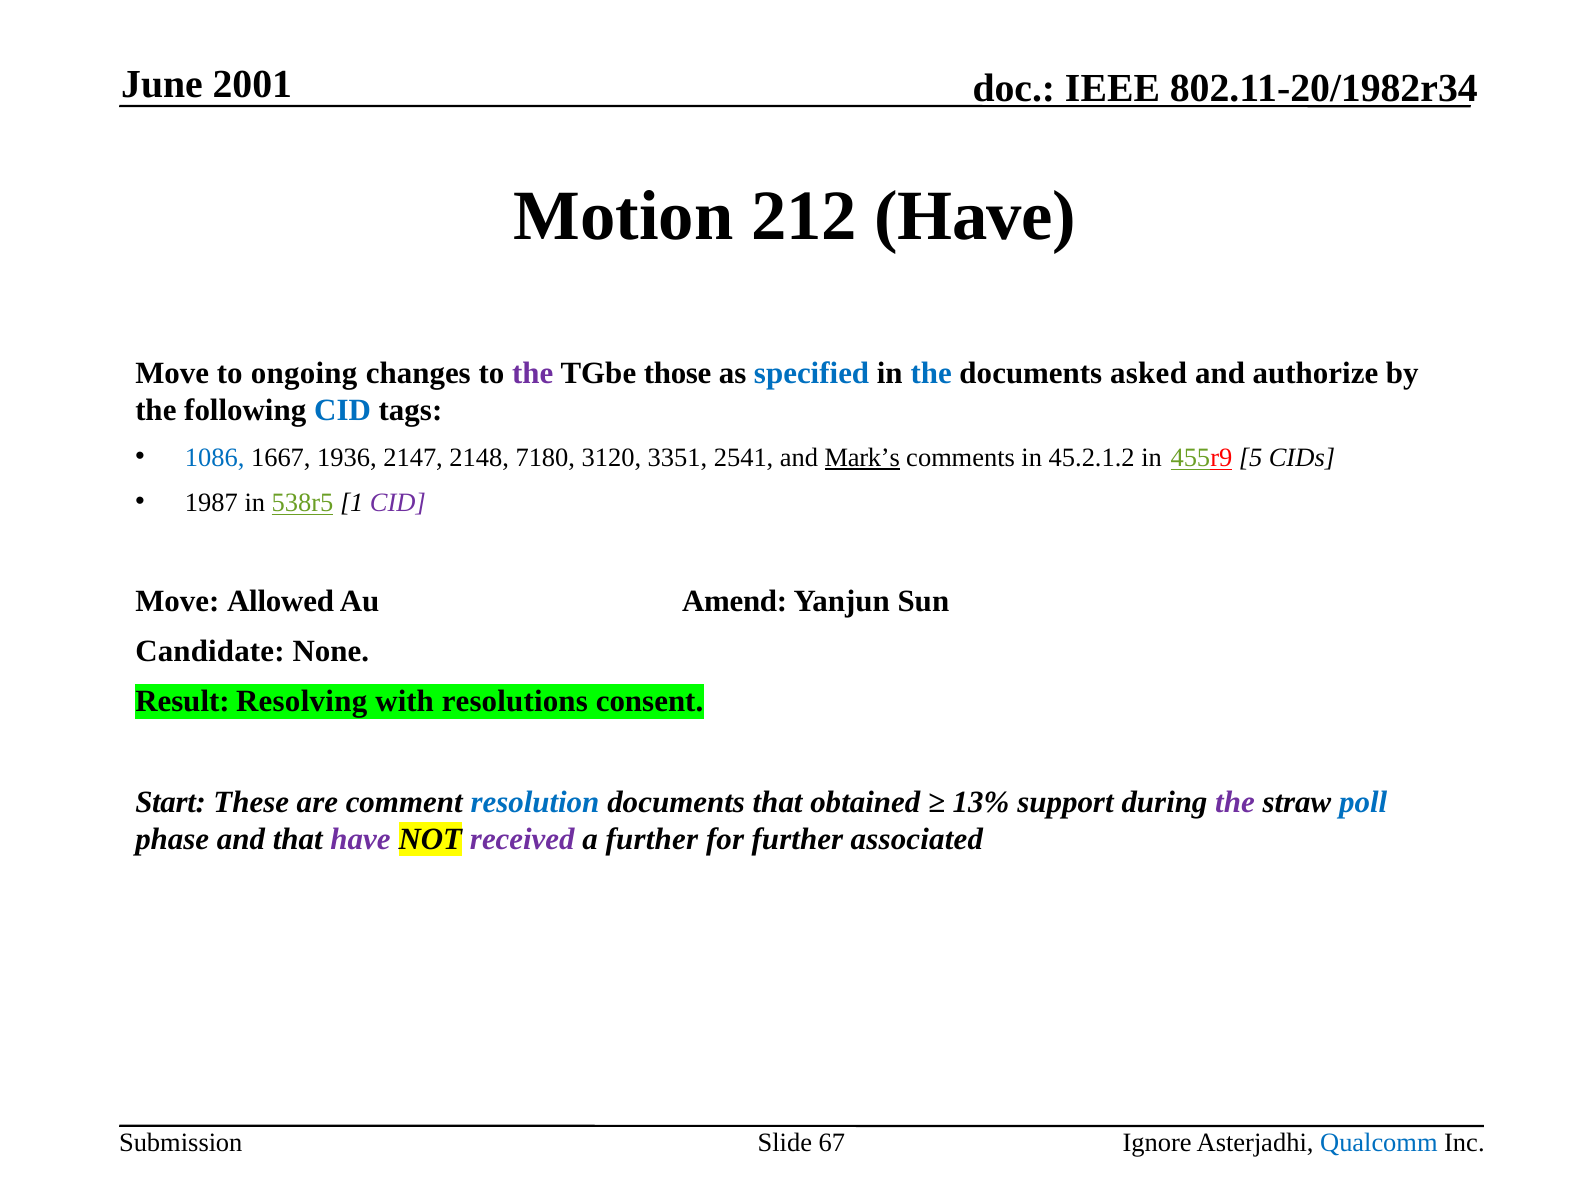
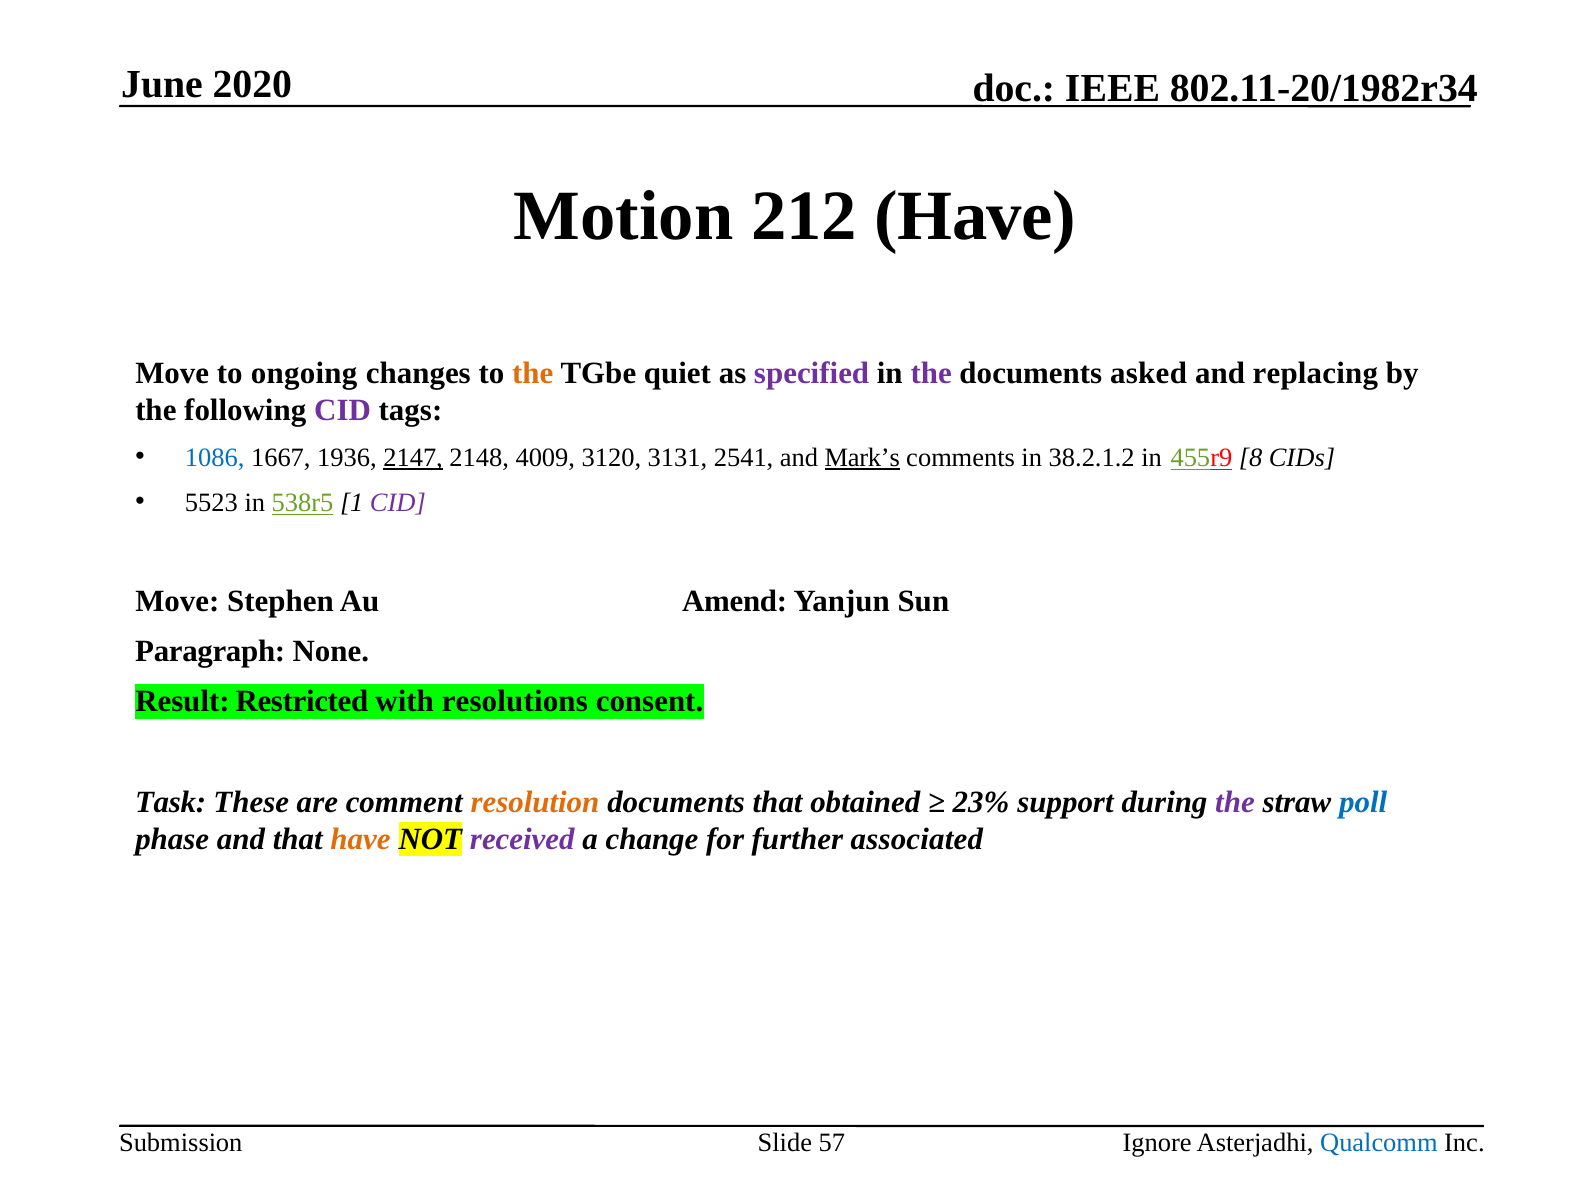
2001: 2001 -> 2020
the at (533, 373) colour: purple -> orange
those: those -> quiet
specified colour: blue -> purple
the at (931, 373) colour: blue -> purple
authorize: authorize -> replacing
CID at (343, 410) colour: blue -> purple
2147 underline: none -> present
7180: 7180 -> 4009
3351: 3351 -> 3131
45.2.1.2: 45.2.1.2 -> 38.2.1.2
5: 5 -> 8
1987: 1987 -> 5523
Allowed: Allowed -> Stephen
Candidate: Candidate -> Paragraph
Resolving: Resolving -> Restricted
Start: Start -> Task
resolution colour: blue -> orange
13%: 13% -> 23%
have at (360, 840) colour: purple -> orange
a further: further -> change
67: 67 -> 57
